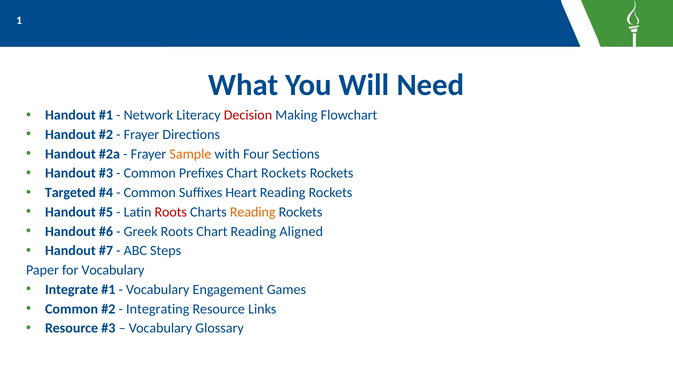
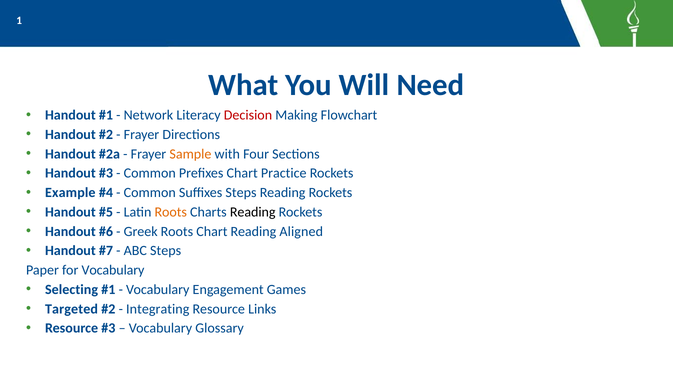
Chart Rockets: Rockets -> Practice
Targeted: Targeted -> Example
Suffixes Heart: Heart -> Steps
Roots at (171, 212) colour: red -> orange
Reading at (253, 212) colour: orange -> black
Integrate: Integrate -> Selecting
Common at (72, 309): Common -> Targeted
